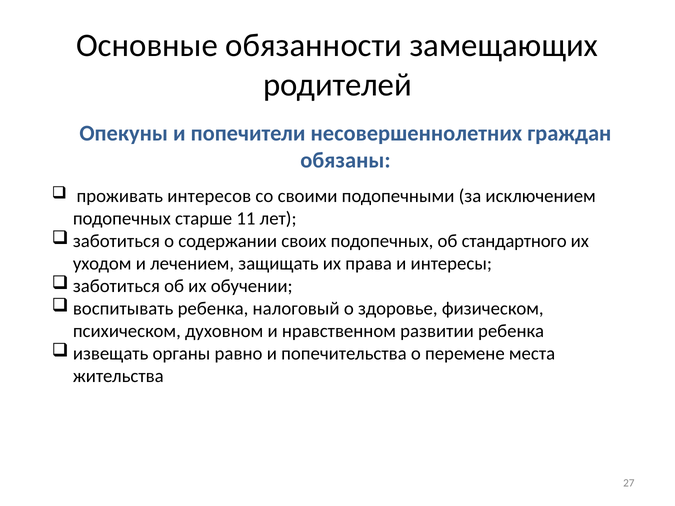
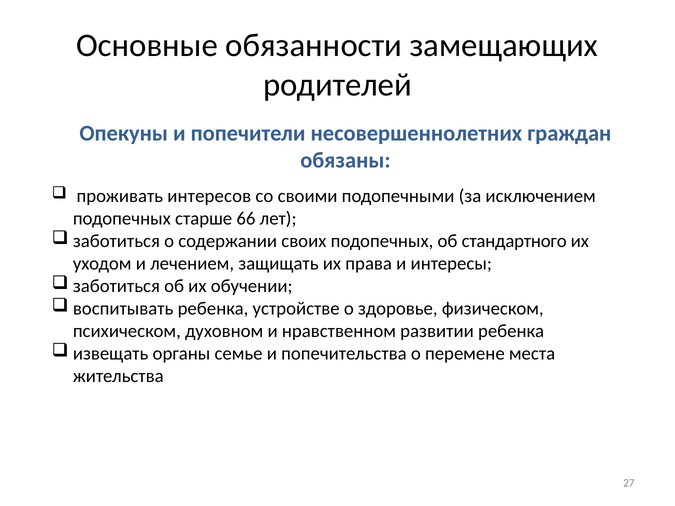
11: 11 -> 66
налоговый: налоговый -> устройстве
равно: равно -> семье
